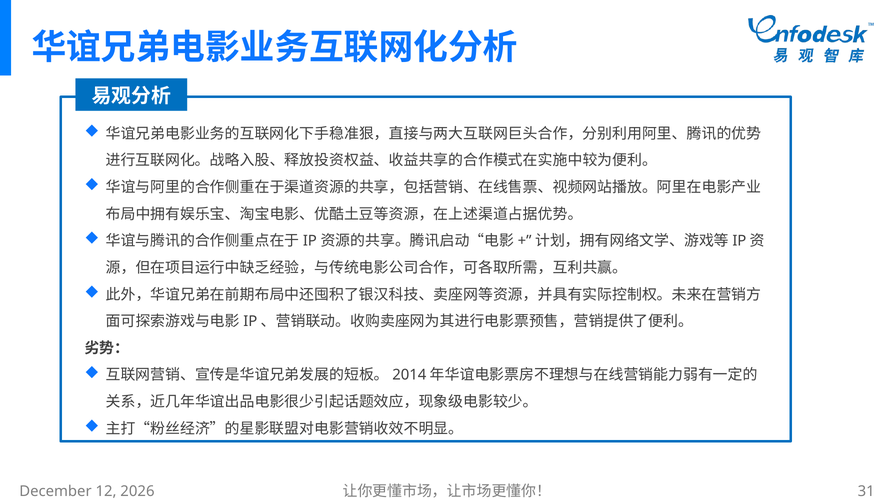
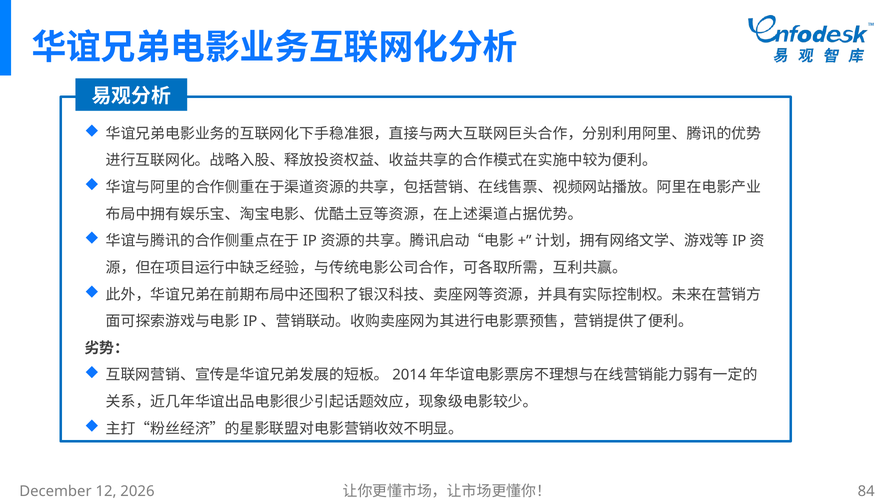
31: 31 -> 84
